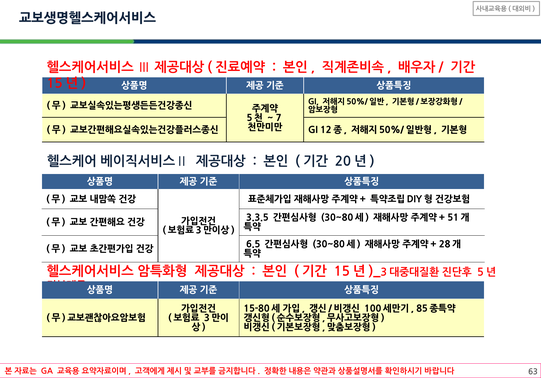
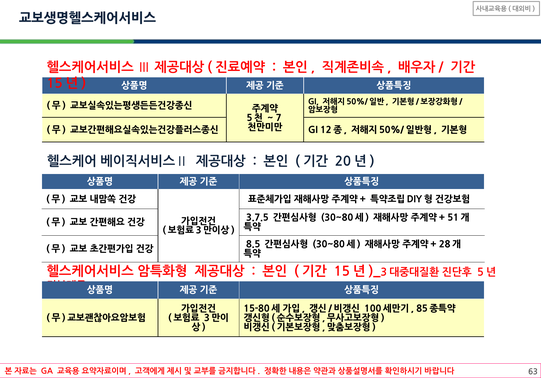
3.3.5: 3.3.5 -> 3.7.5
6.5: 6.5 -> 8.5
